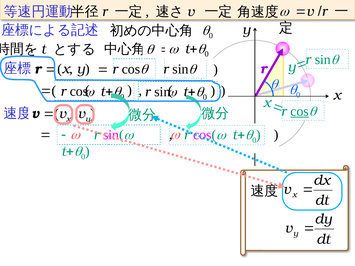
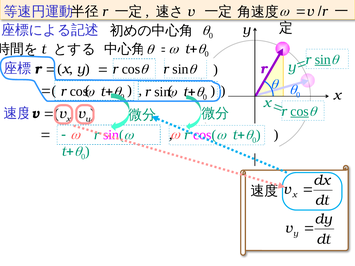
sin at (323, 60) underline: none -> present
